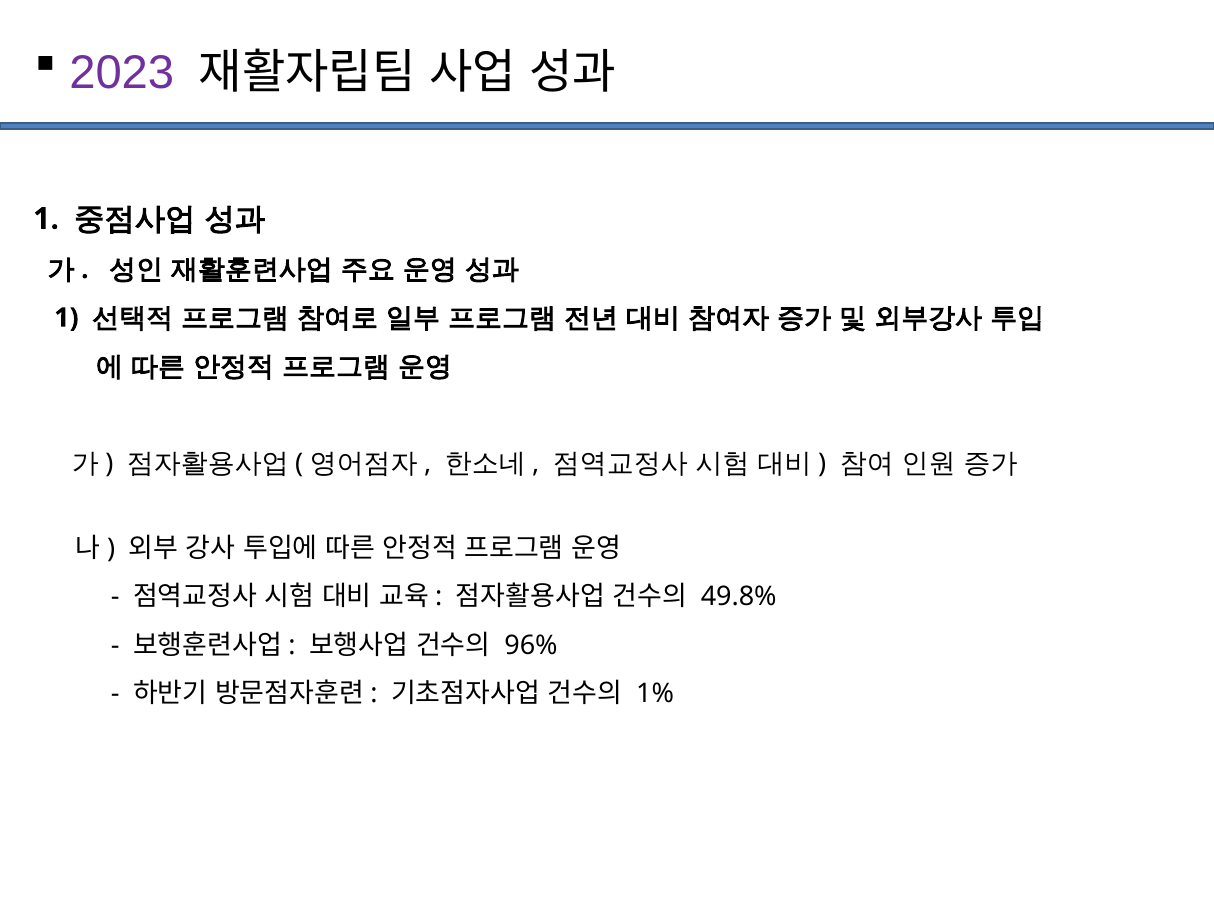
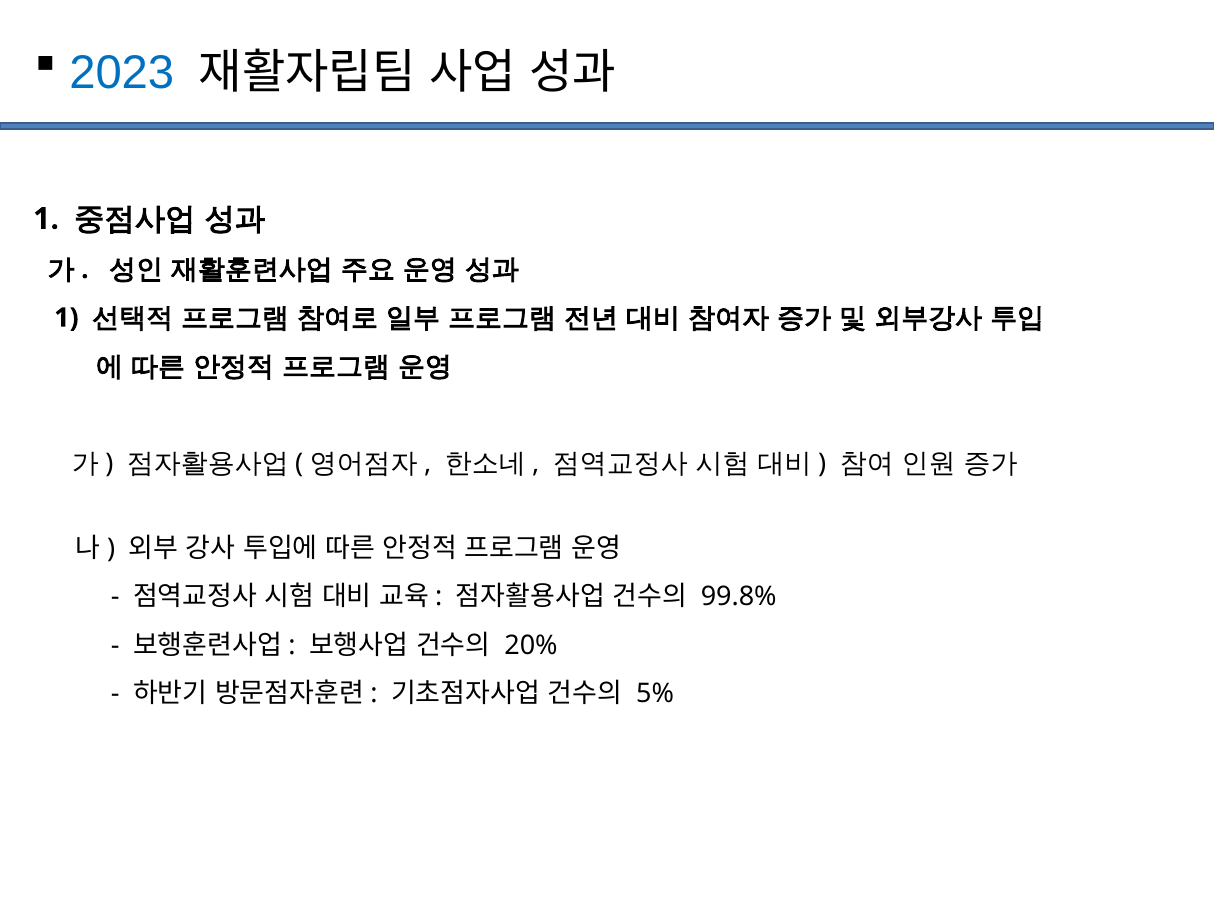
2023 colour: purple -> blue
49.8%: 49.8% -> 99.8%
96%: 96% -> 20%
1%: 1% -> 5%
